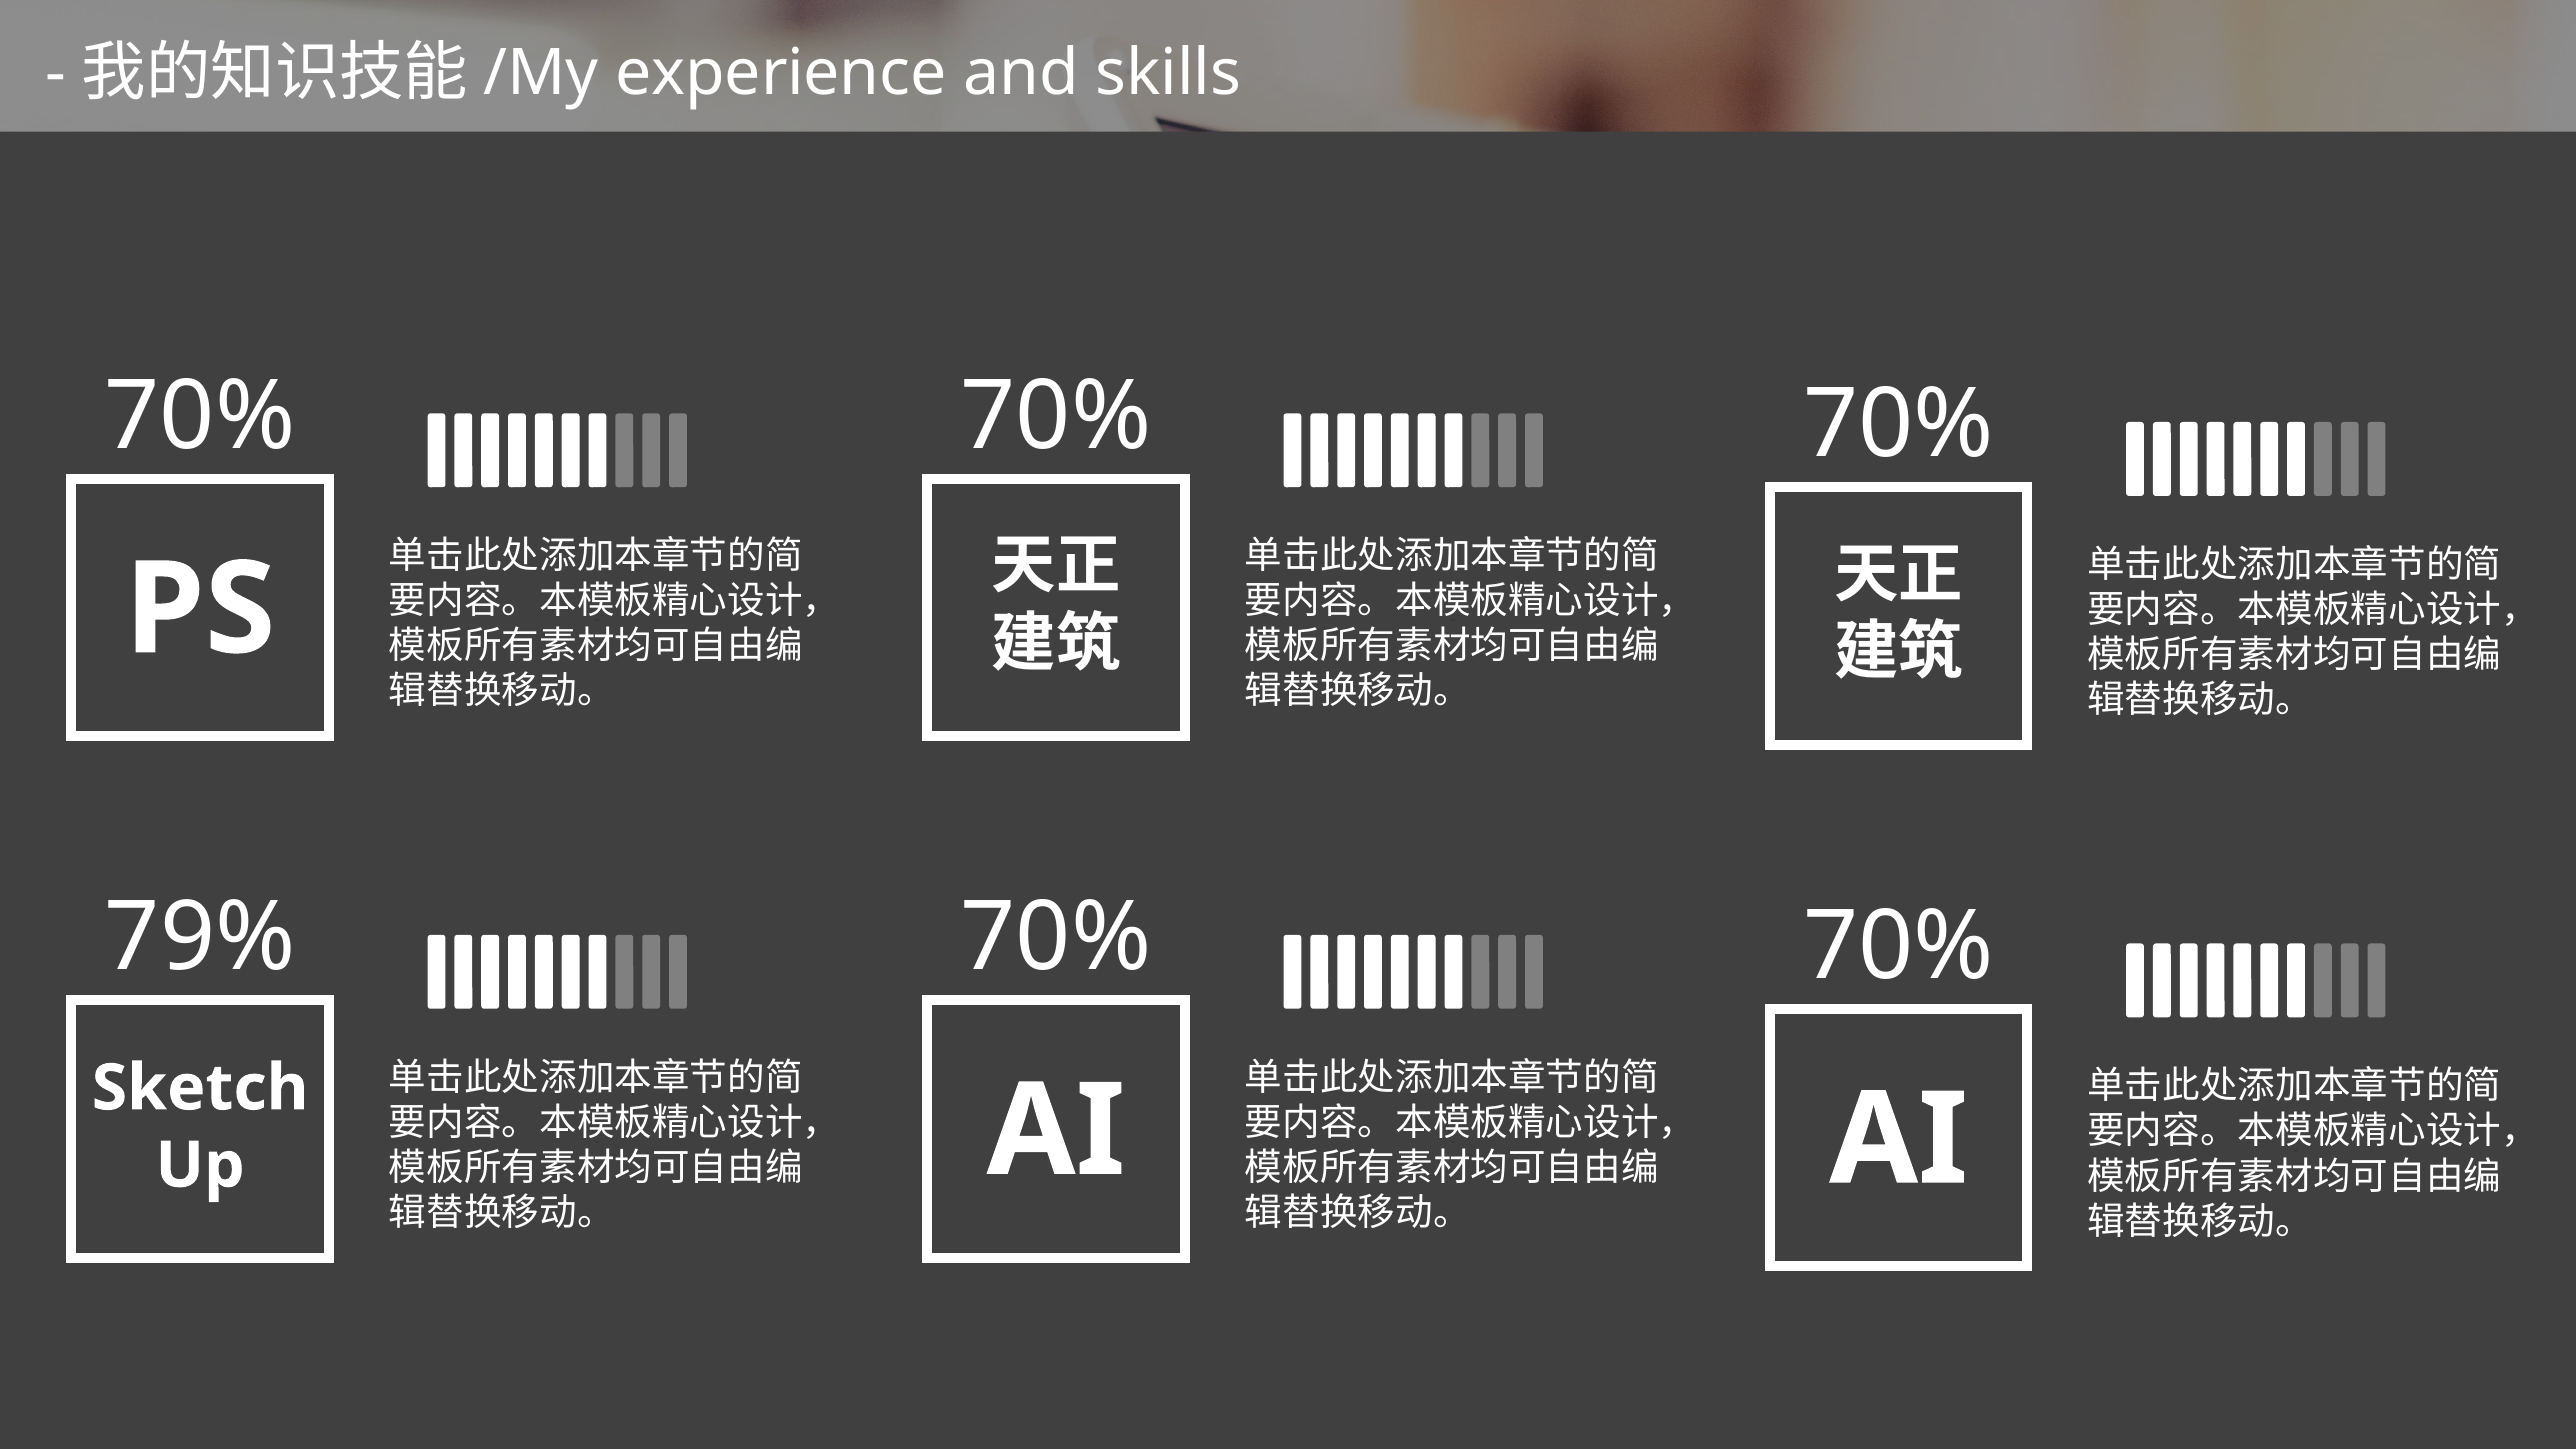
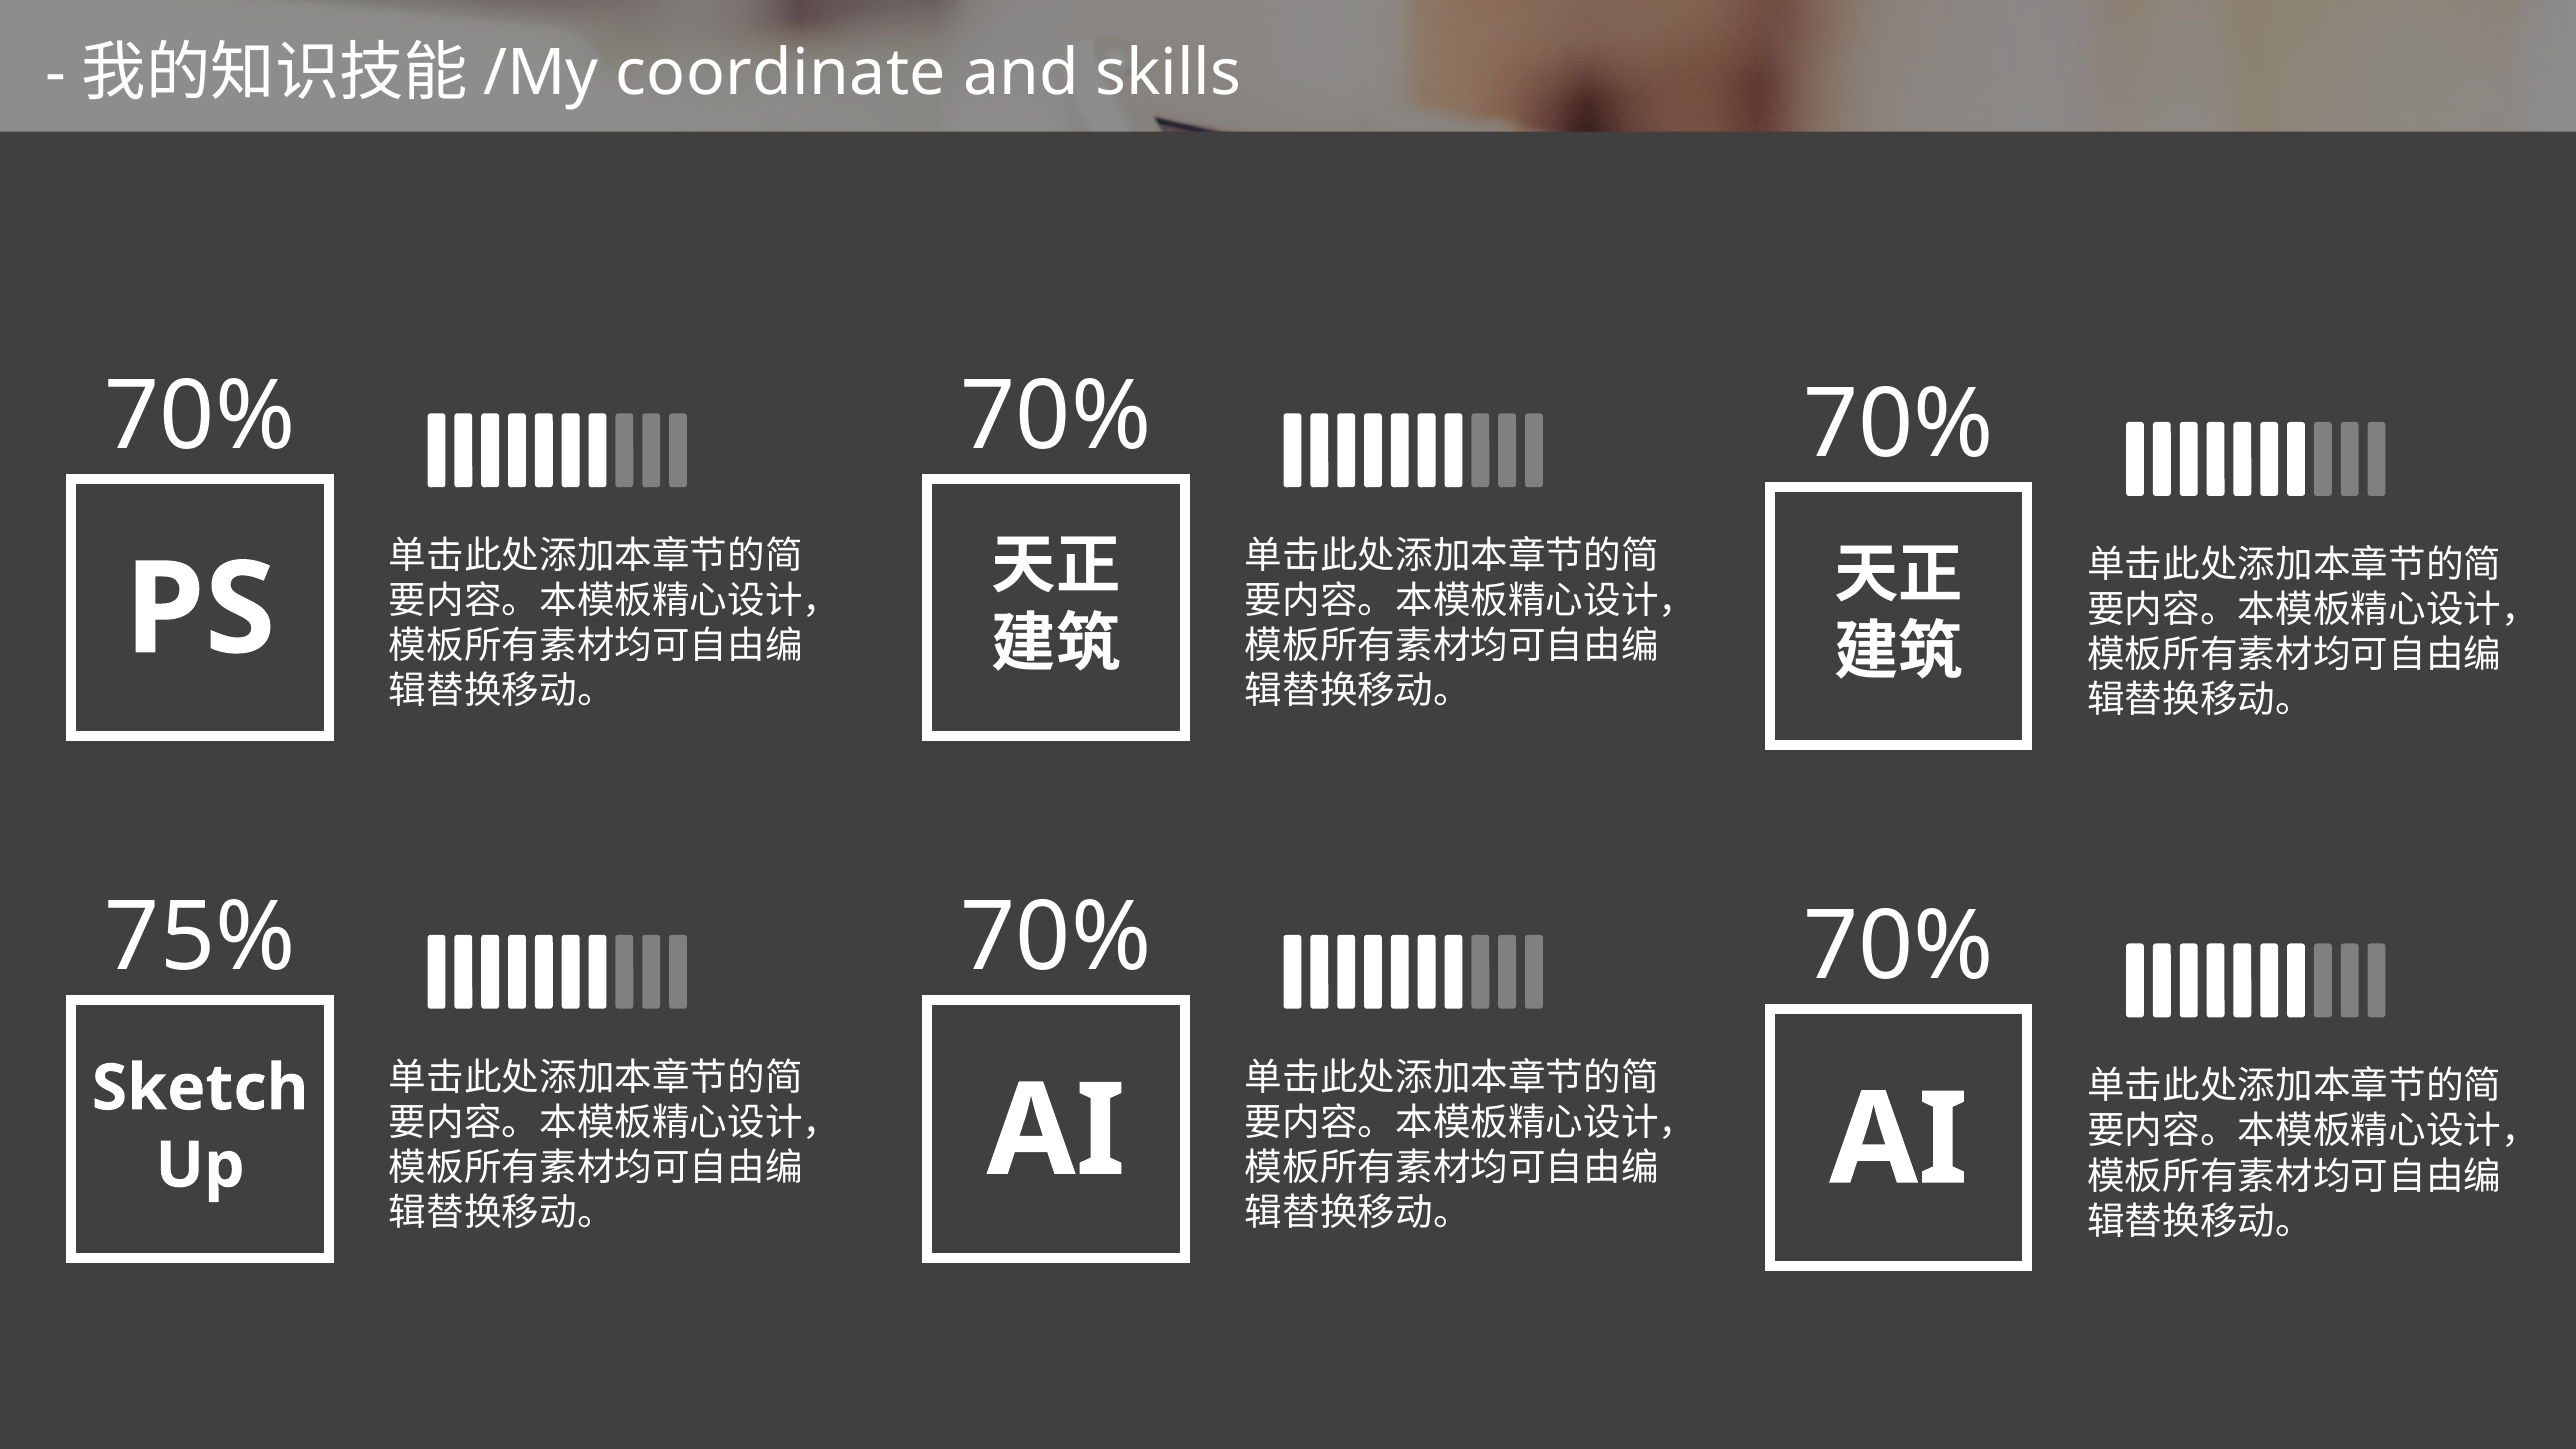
experience: experience -> coordinate
79%: 79% -> 75%
